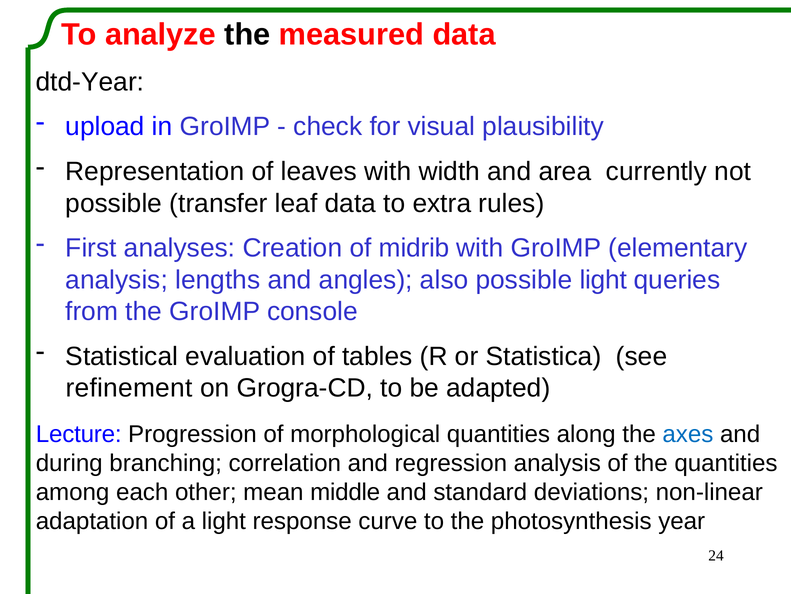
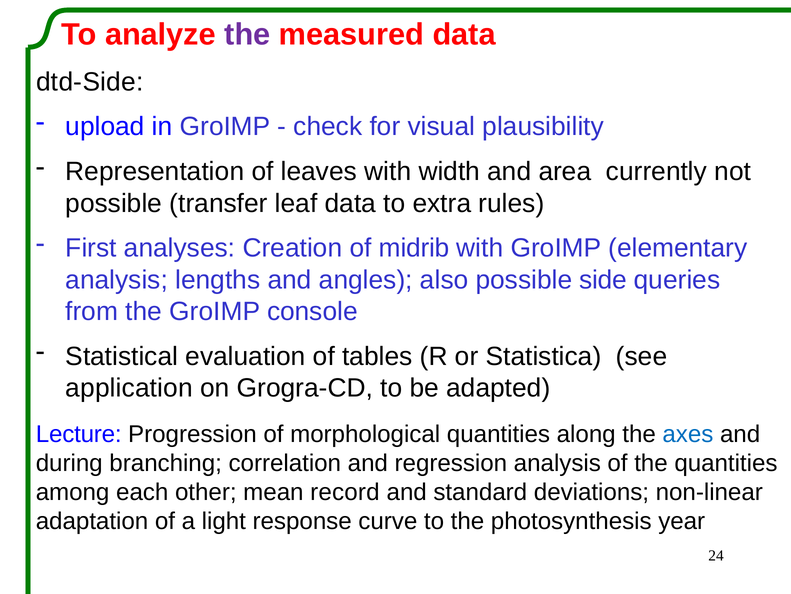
the at (247, 35) colour: black -> purple
dtd-Year: dtd-Year -> dtd-Side
possible light: light -> side
refinement: refinement -> application
middle: middle -> record
